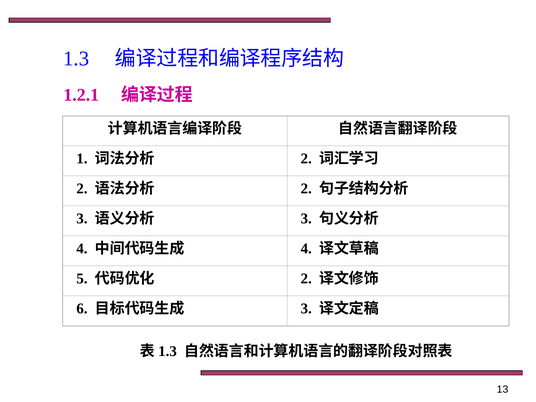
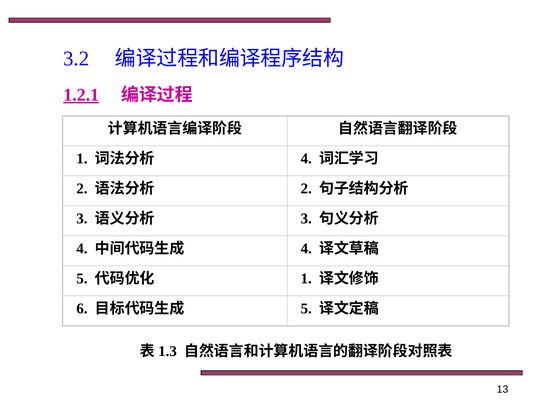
1.3: 1.3 -> 3.2
1.2.1 underline: none -> present
2 at (306, 159): 2 -> 4
2 at (306, 279): 2 -> 1
3 at (306, 309): 3 -> 5
